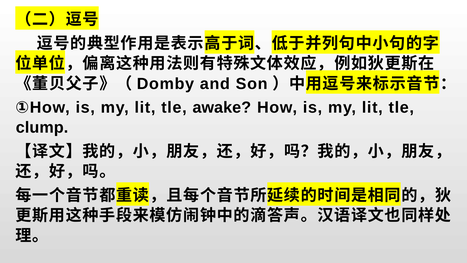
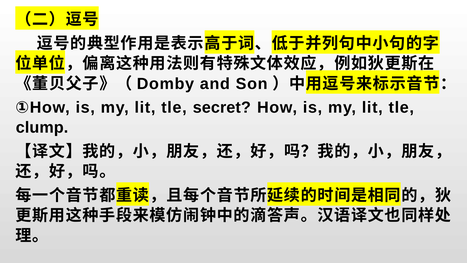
awake: awake -> secret
